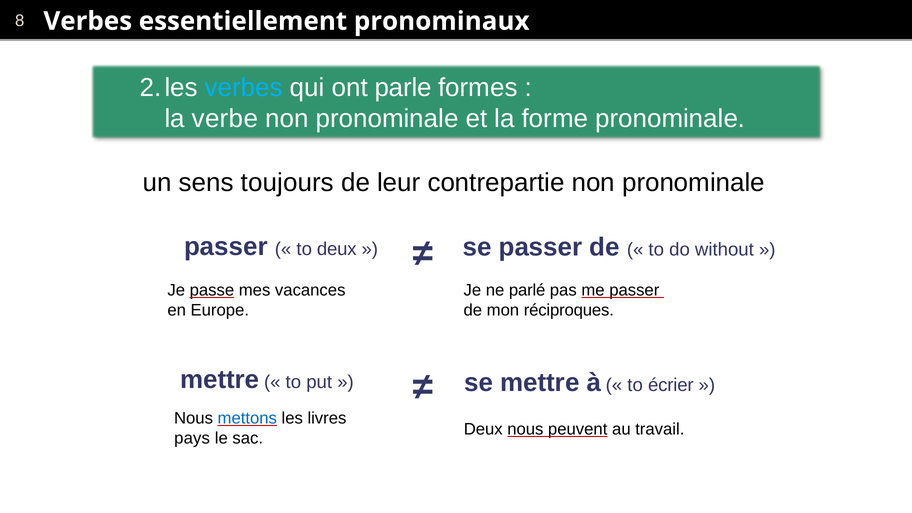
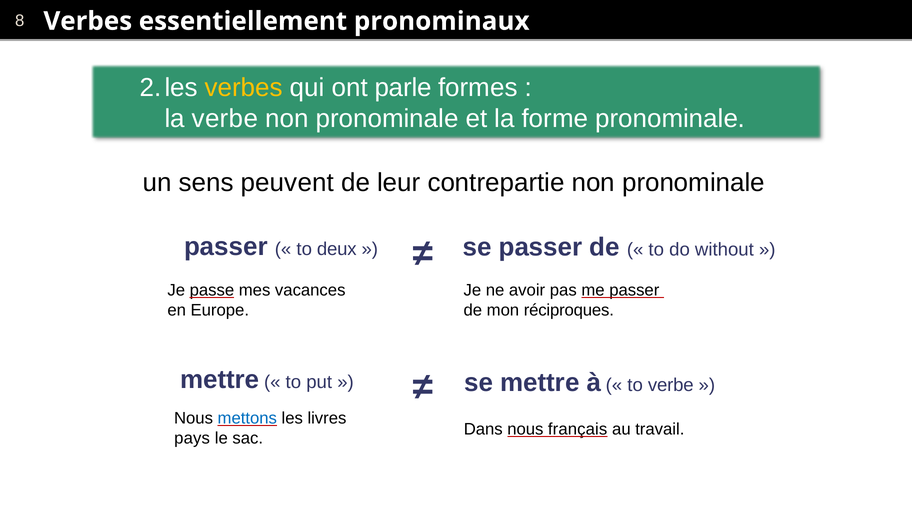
verbes at (244, 88) colour: light blue -> yellow
toujours: toujours -> peuvent
parlé: parlé -> avoir
to écrier: écrier -> verbe
Deux at (483, 429): Deux -> Dans
peuvent: peuvent -> français
